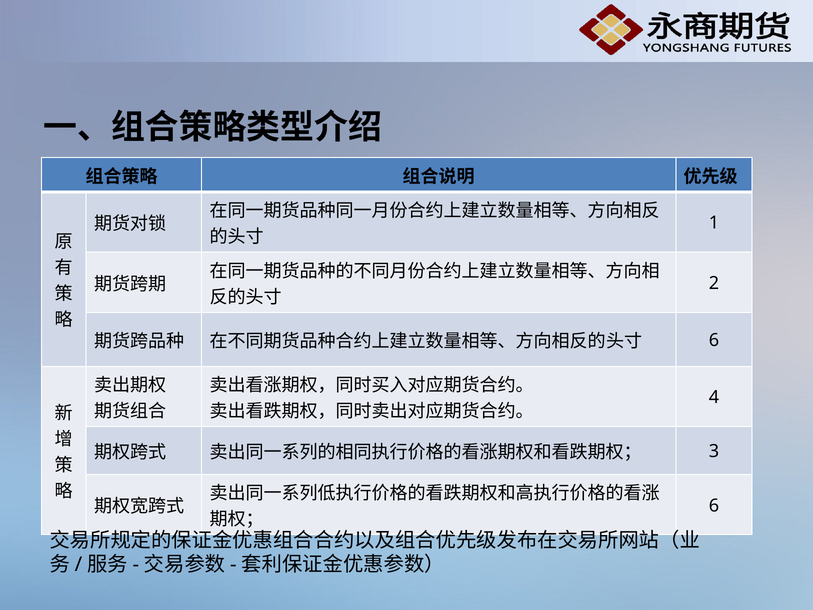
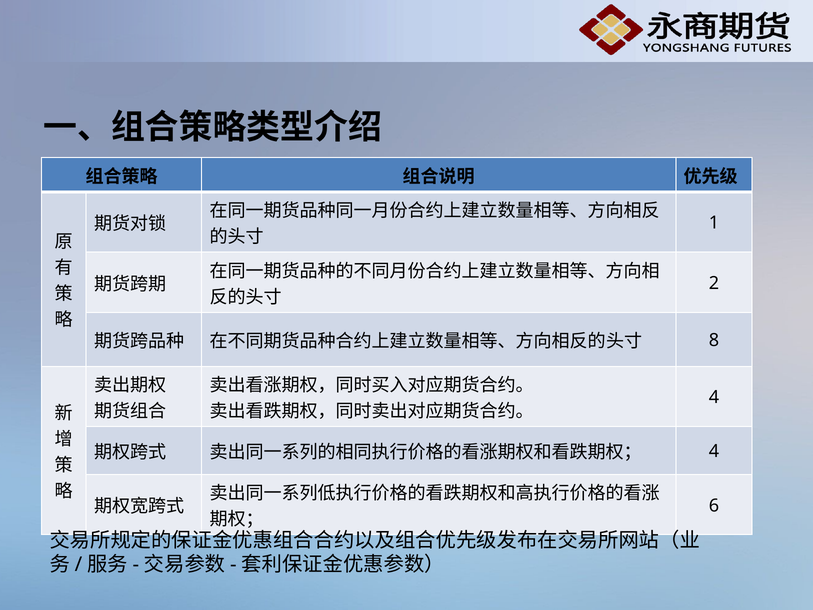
6 at (714, 340): 6 -> 8
3 at (714, 451): 3 -> 4
